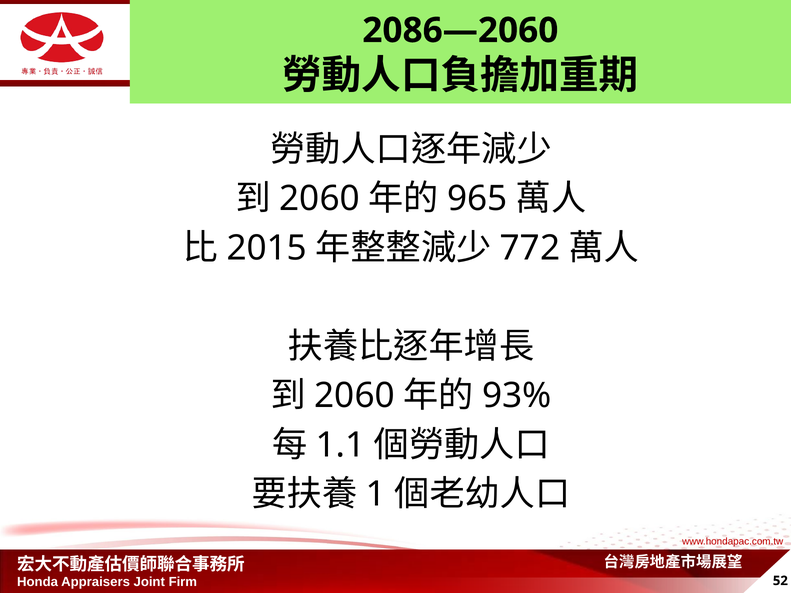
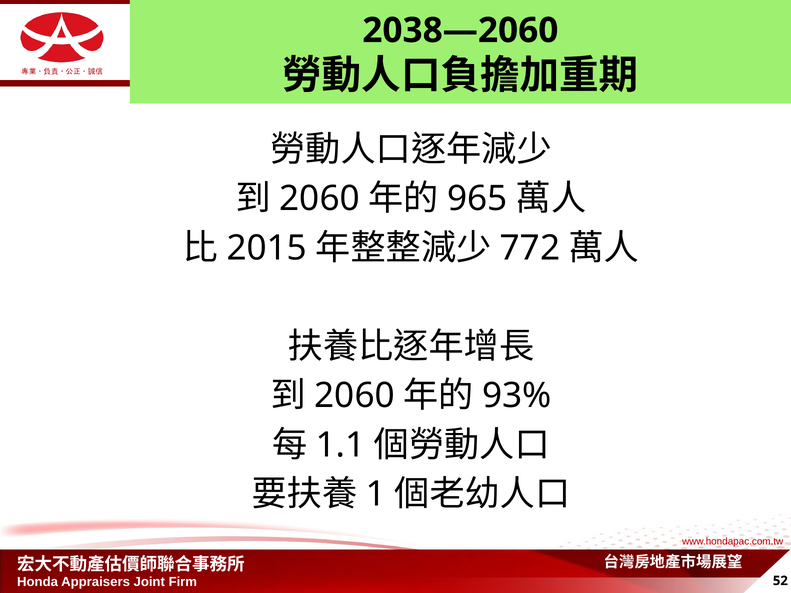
2086—2060: 2086—2060 -> 2038—2060
